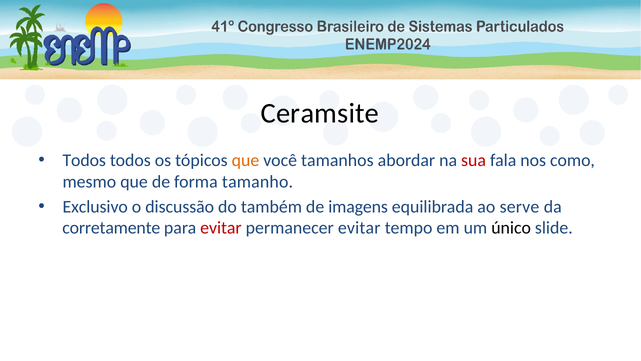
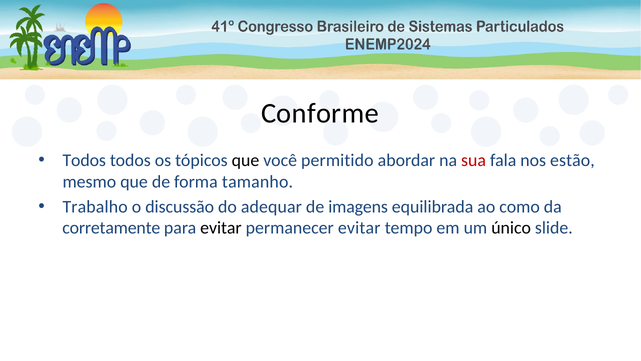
Ceramsite: Ceramsite -> Conforme
que at (245, 160) colour: orange -> black
tamanhos: tamanhos -> permitido
como: como -> estão
Exclusivo: Exclusivo -> Trabalho
também: também -> adequar
serve: serve -> como
evitar at (221, 228) colour: red -> black
